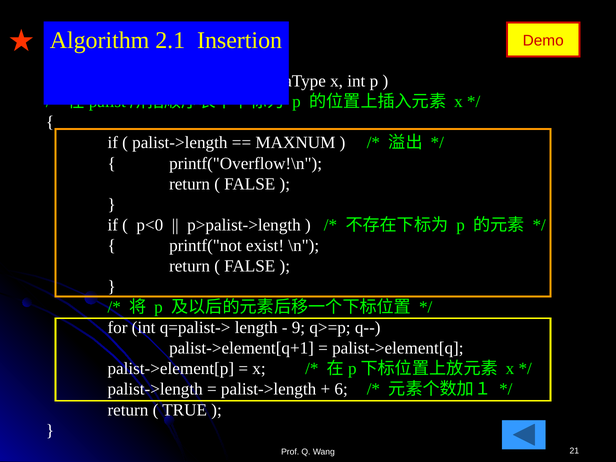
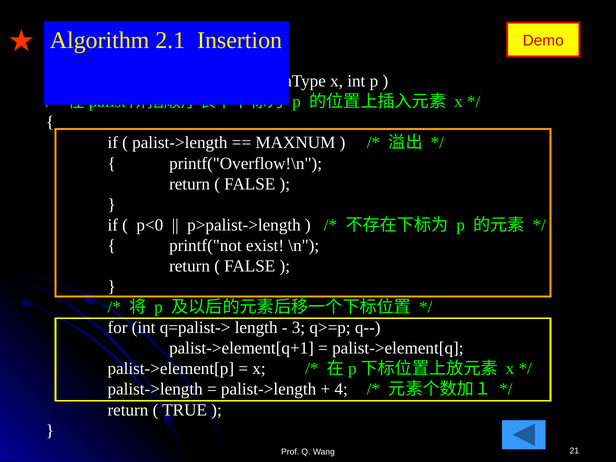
9: 9 -> 3
6: 6 -> 4
